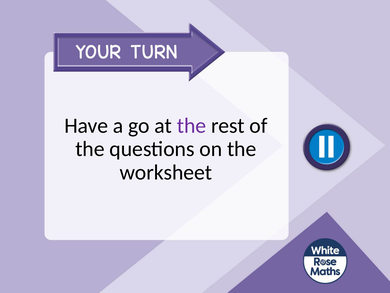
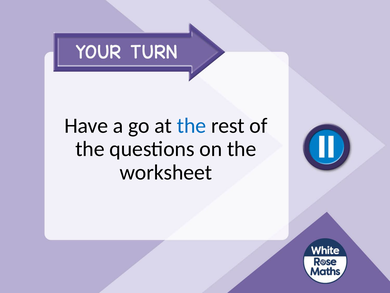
the at (191, 125) colour: purple -> blue
